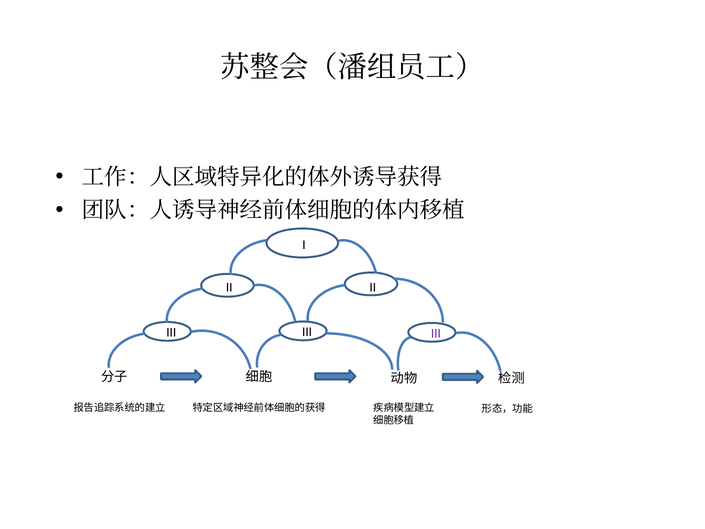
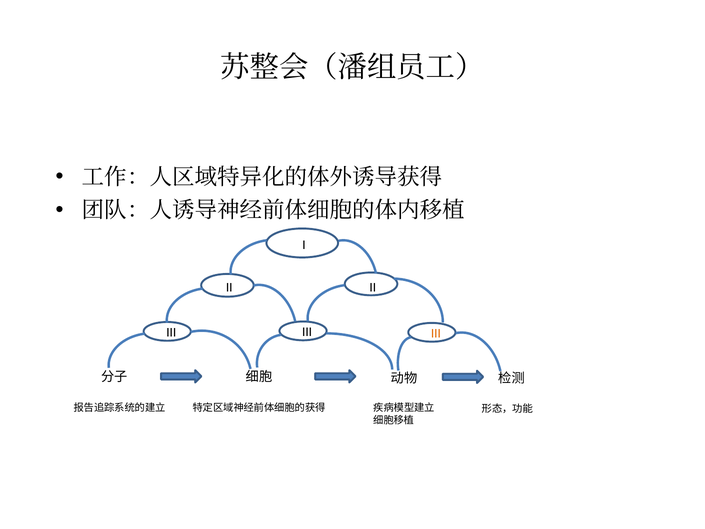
III at (436, 333) colour: purple -> orange
